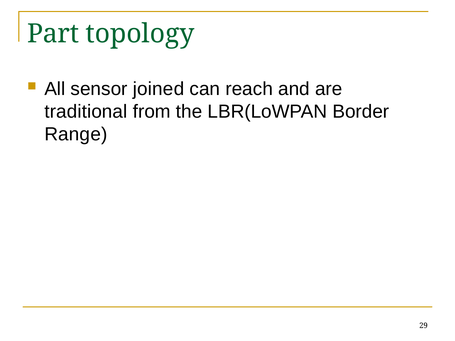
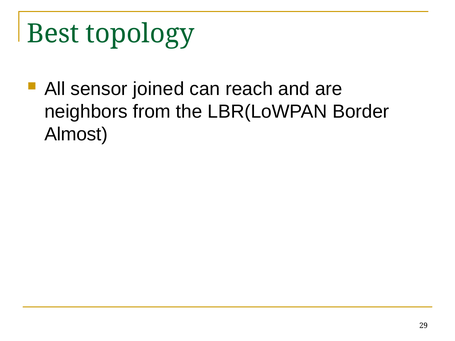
Part: Part -> Best
traditional: traditional -> neighbors
Range: Range -> Almost
